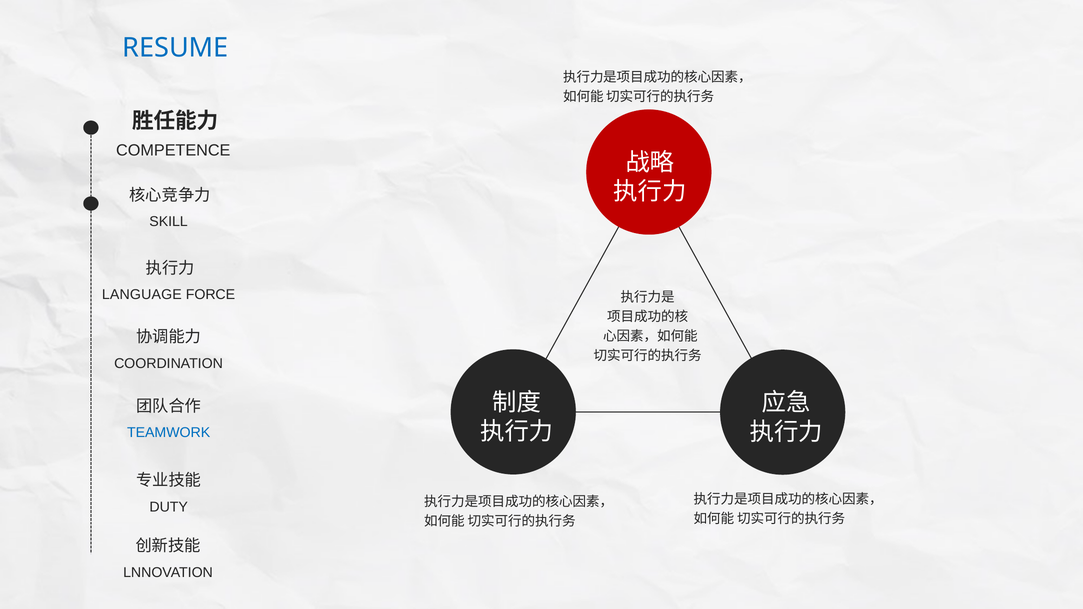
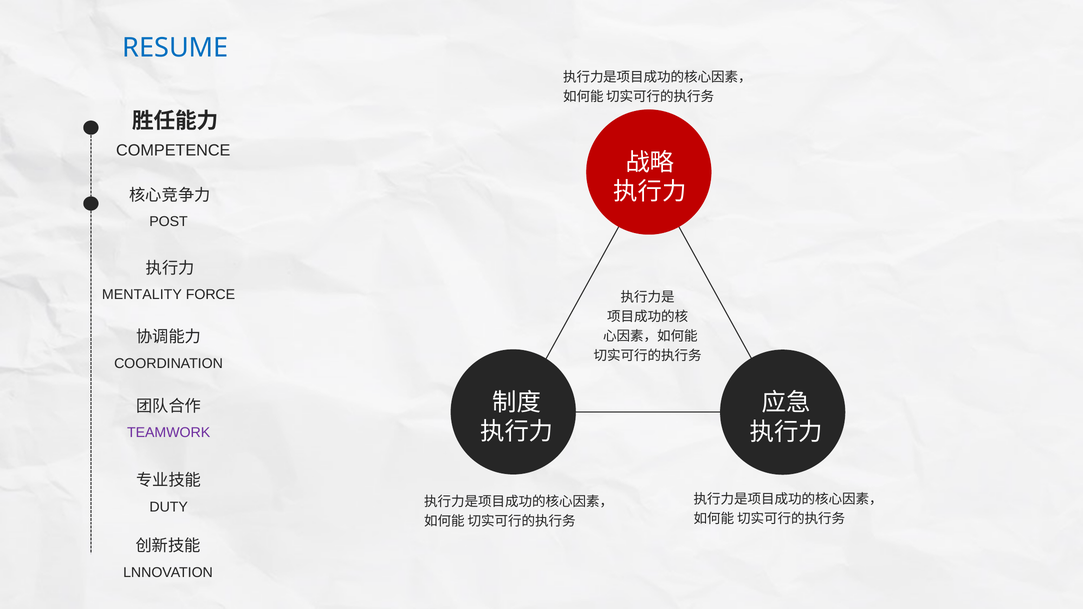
SKILL: SKILL -> POST
LANGUAGE: LANGUAGE -> MENTALITY
TEAMWORK colour: blue -> purple
